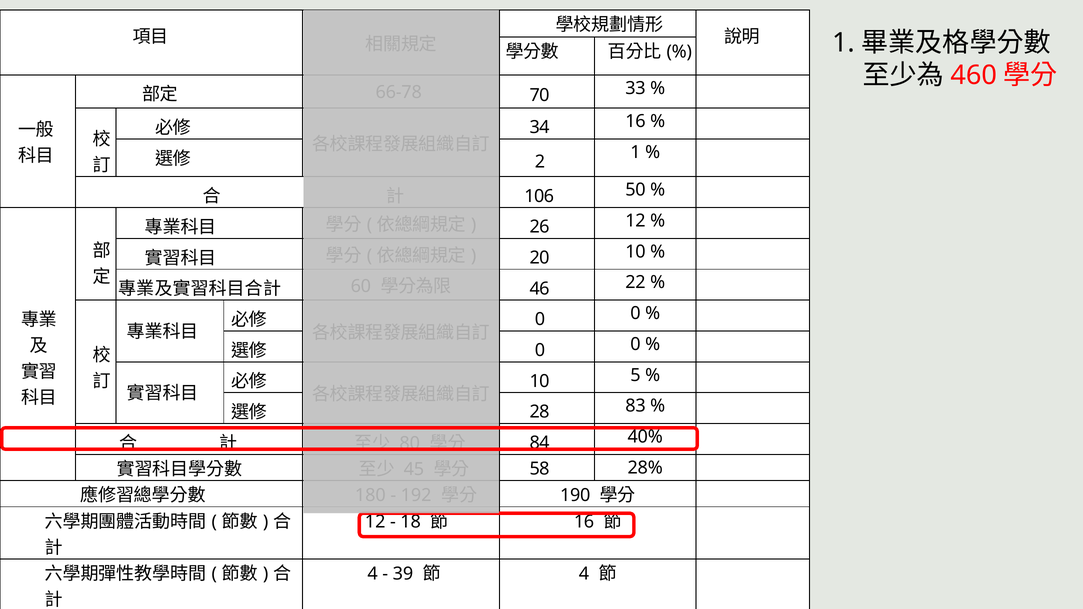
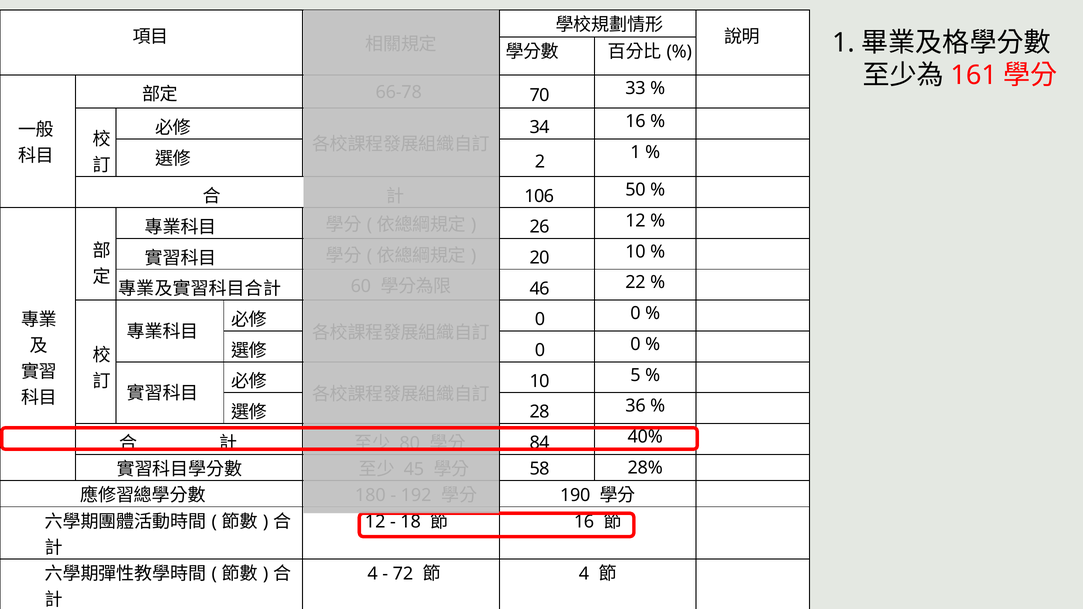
460: 460 -> 161
83: 83 -> 36
39: 39 -> 72
